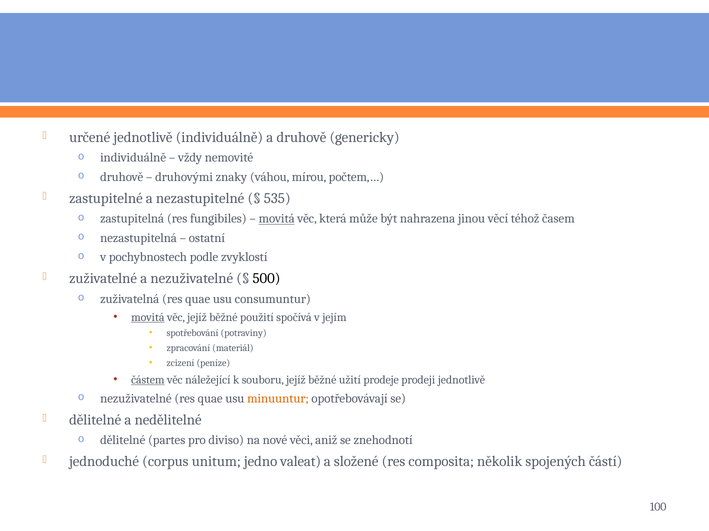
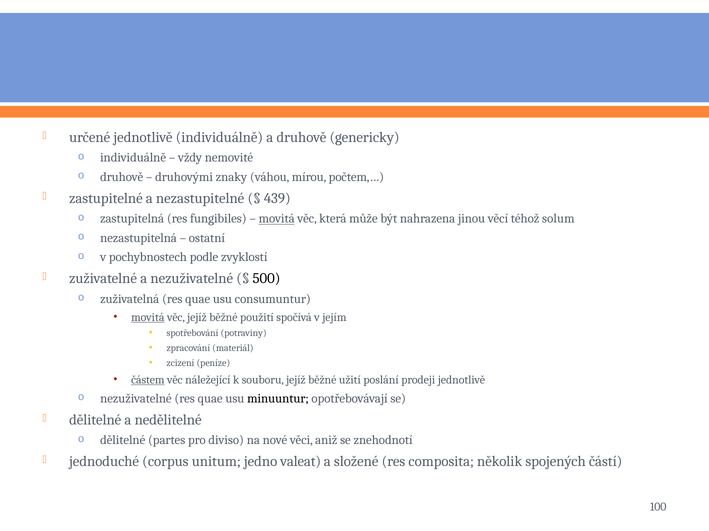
535: 535 -> 439
časem: časem -> solum
prodeje: prodeje -> poslání
minuuntur colour: orange -> black
